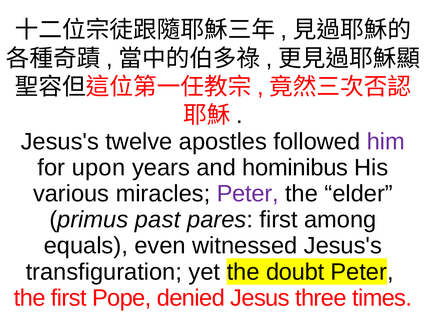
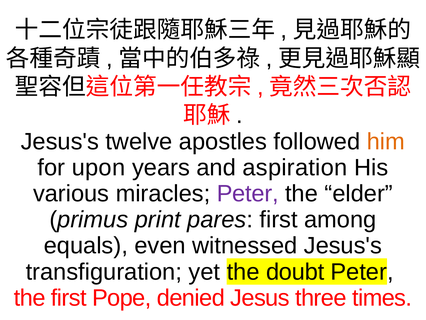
him colour: purple -> orange
hominibus: hominibus -> aspiration
past: past -> print
